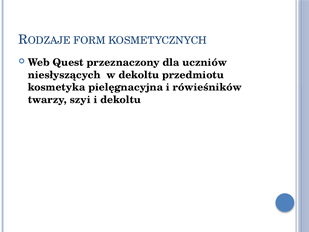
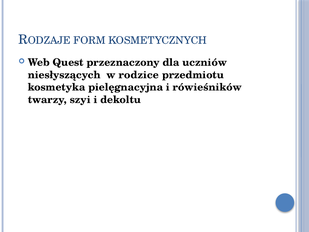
w dekoltu: dekoltu -> rodzice
